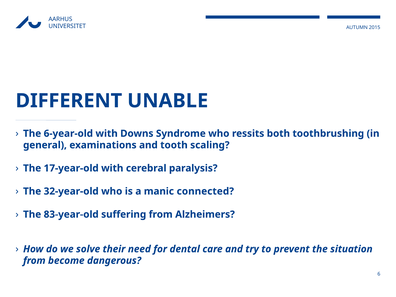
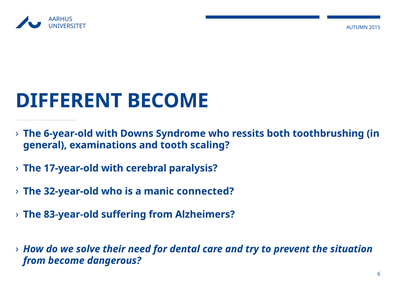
DIFFERENT UNABLE: UNABLE -> BECOME
